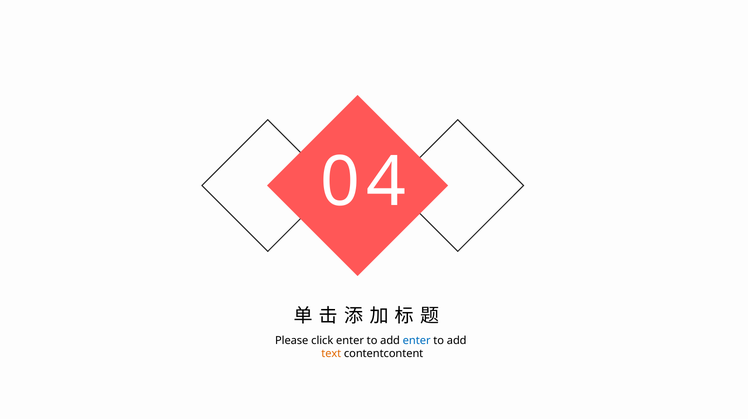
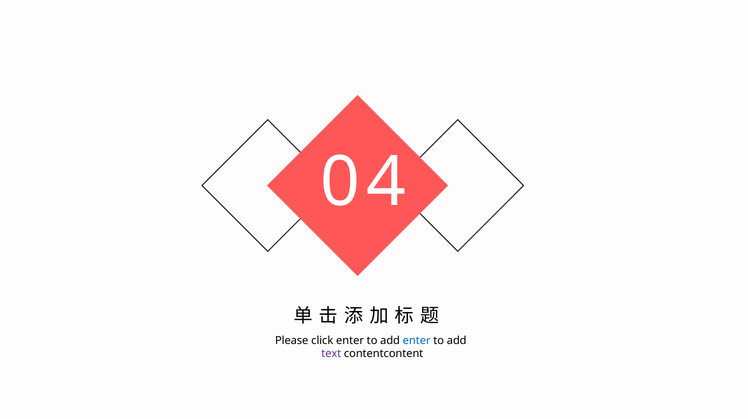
text colour: orange -> purple
